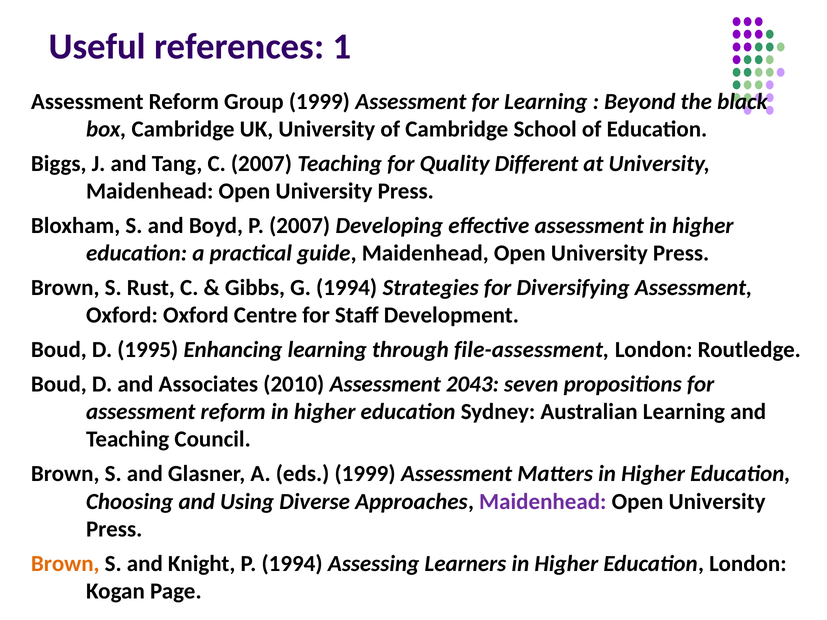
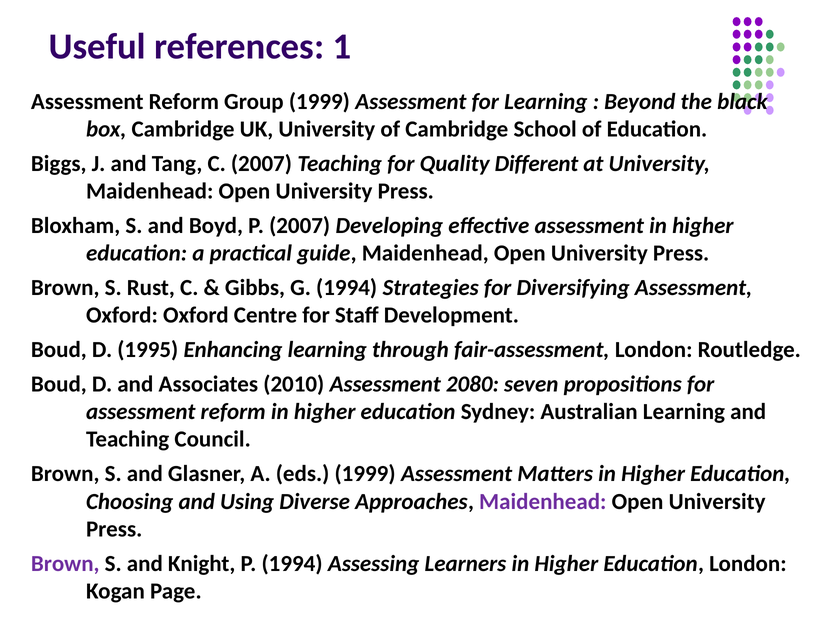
file-assessment: file-assessment -> fair-assessment
2043: 2043 -> 2080
Brown at (65, 564) colour: orange -> purple
